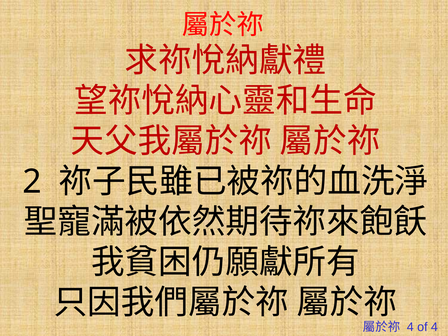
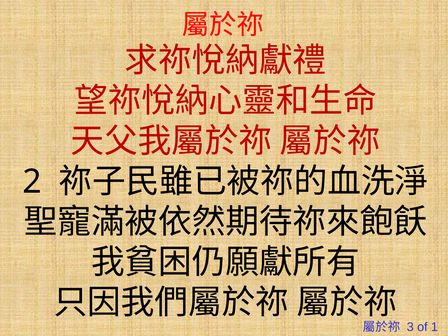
4 at (410, 327): 4 -> 3
of 4: 4 -> 1
